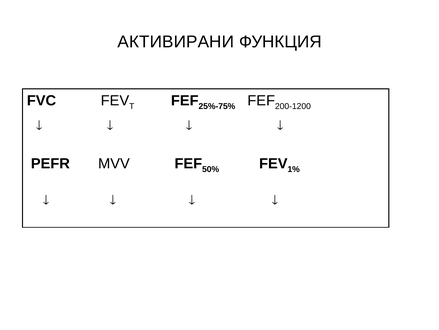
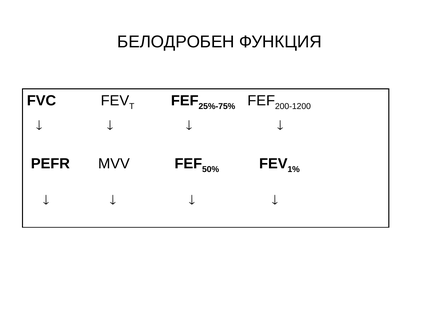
АКТИВИРАНИ: АКТИВИРАНИ -> БЕЛОДРОБЕН
